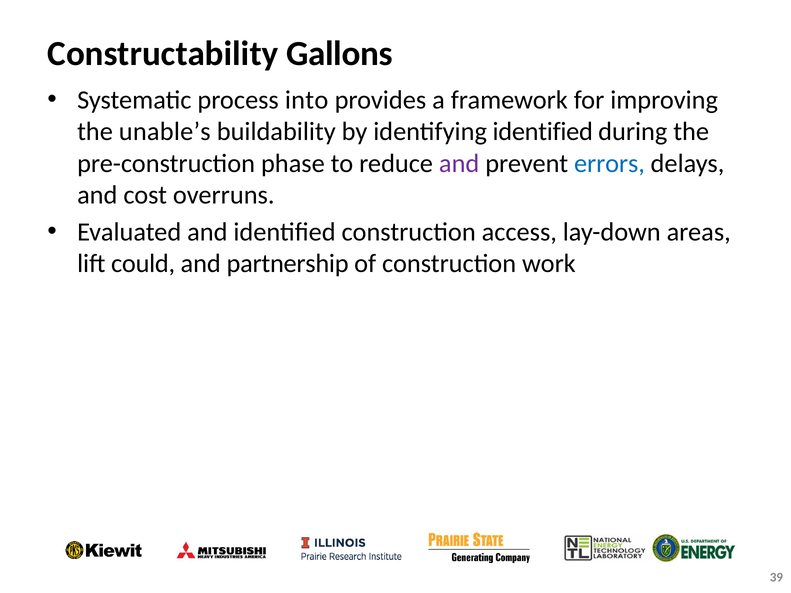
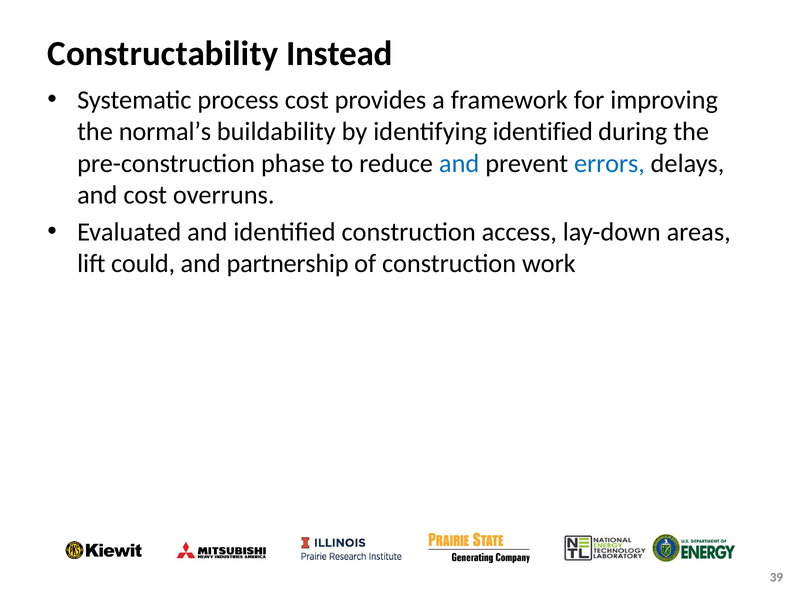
Gallons: Gallons -> Instead
process into: into -> cost
unable’s: unable’s -> normal’s
and at (459, 163) colour: purple -> blue
